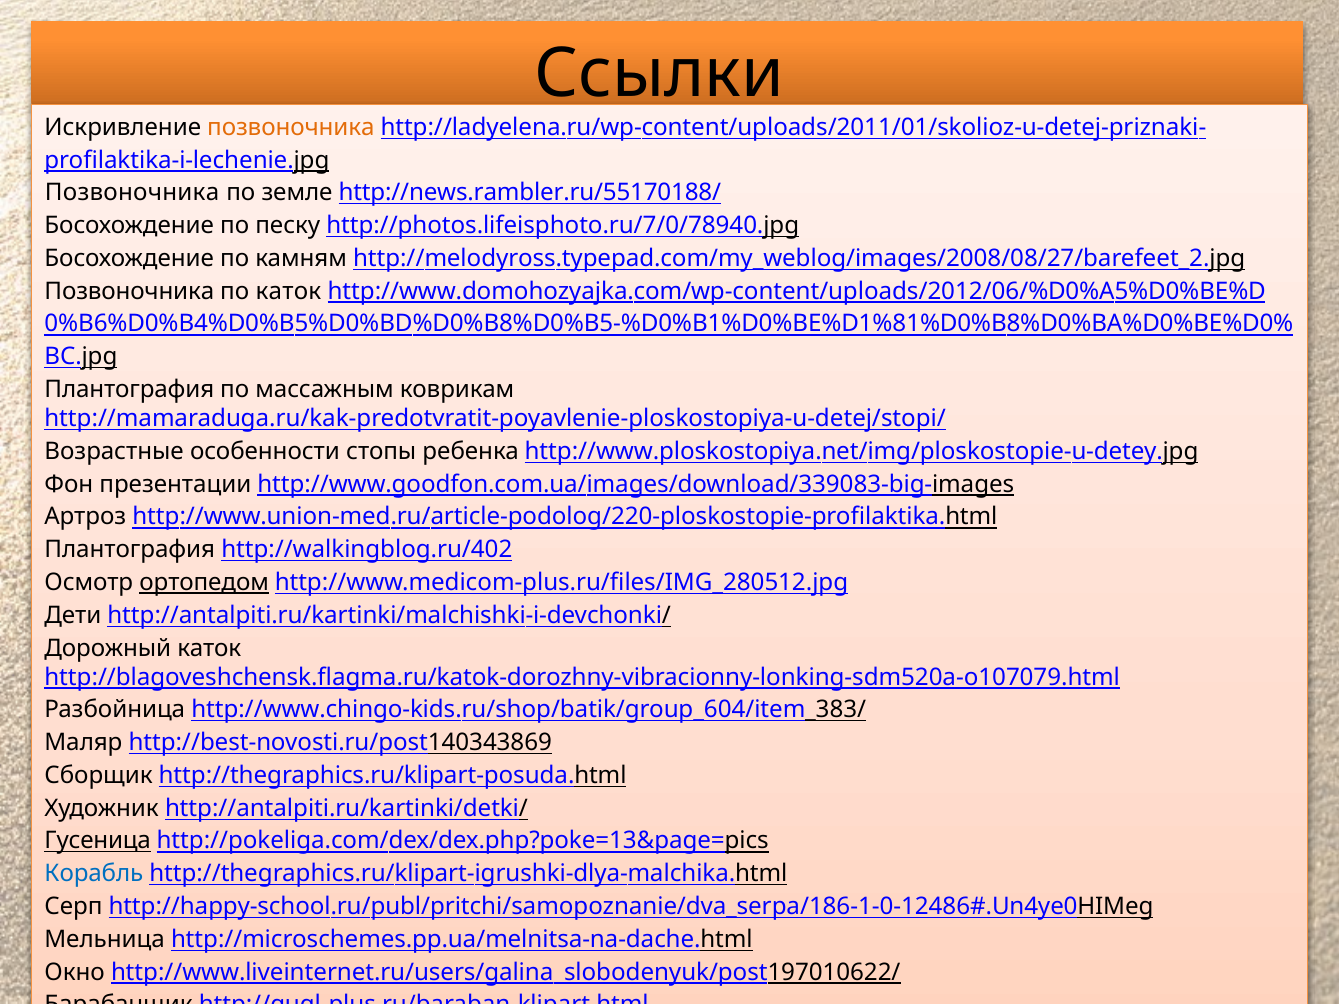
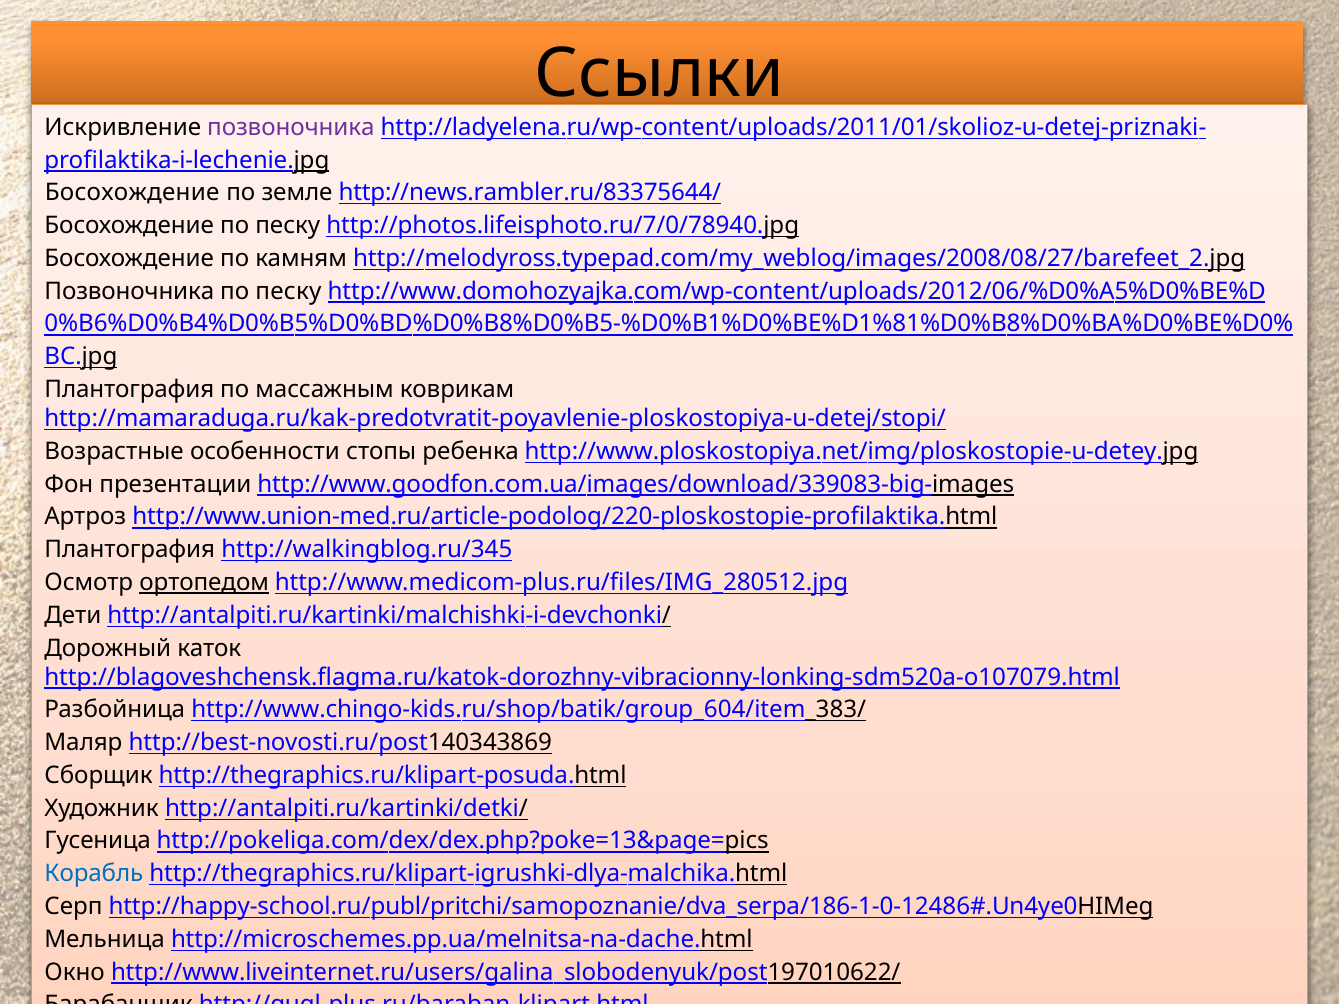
позвоночника at (291, 127) colour: orange -> purple
Позвоночника at (132, 193): Позвоночника -> Босохождение
http://news.rambler.ru/55170188/: http://news.rambler.ru/55170188/ -> http://news.rambler.ru/83375644/
каток at (288, 291): каток -> песку
http://walkingblog.ru/402: http://walkingblog.ru/402 -> http://walkingblog.ru/345
Гусеница underline: present -> none
